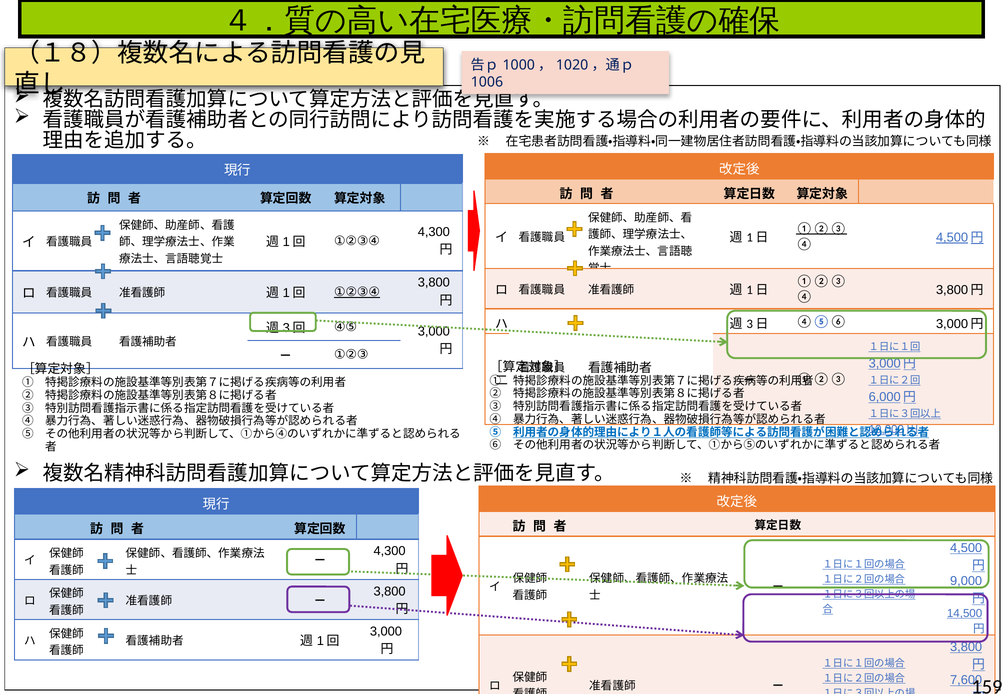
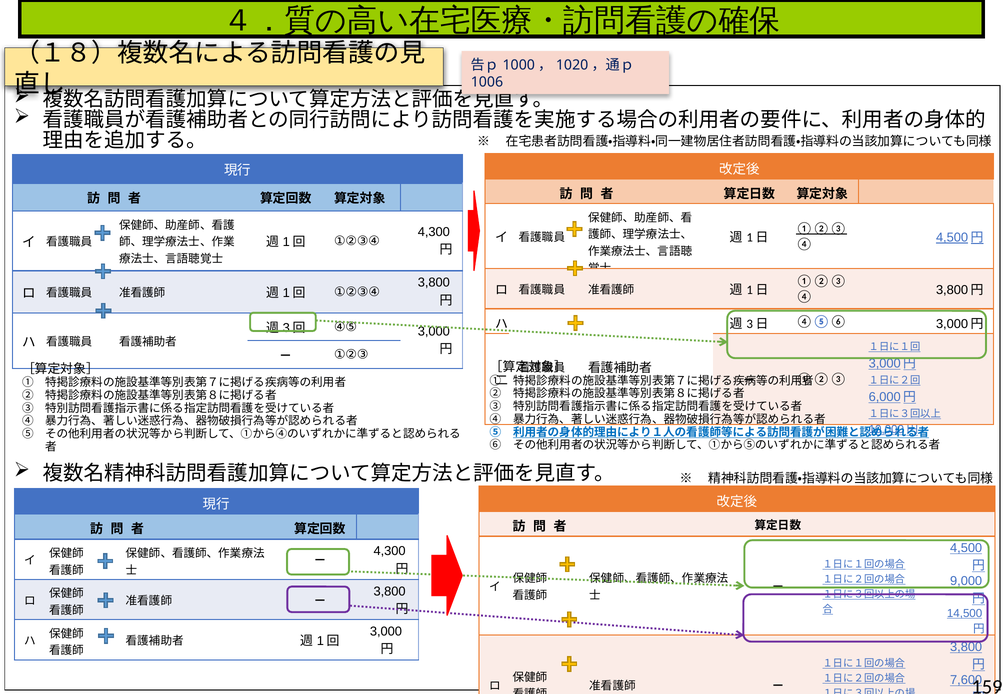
①②③④ at (357, 292) underline: present -> none
